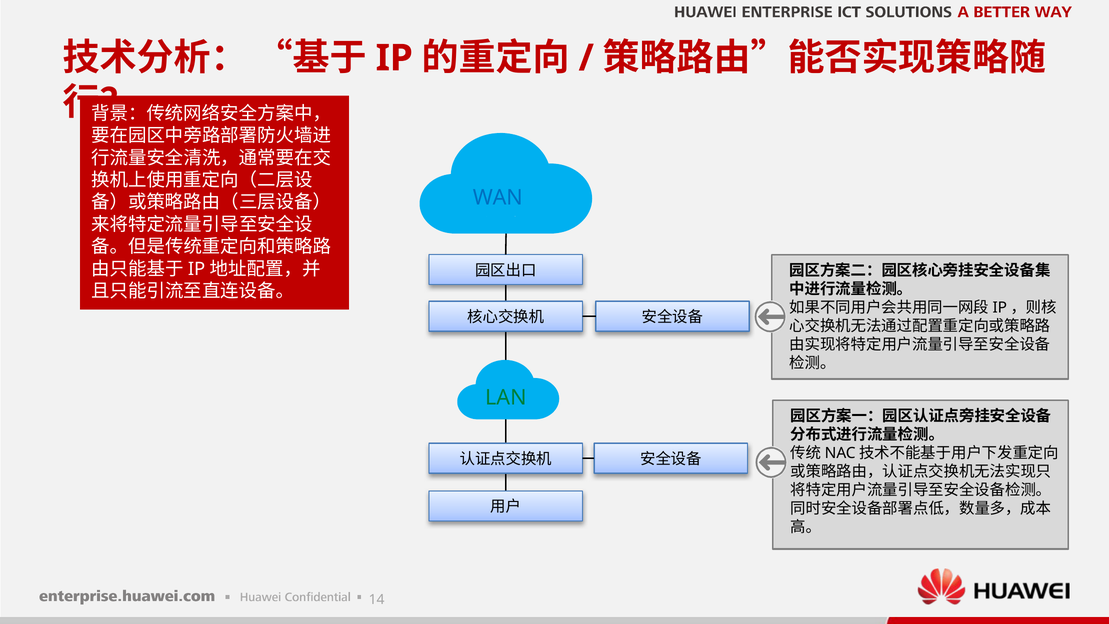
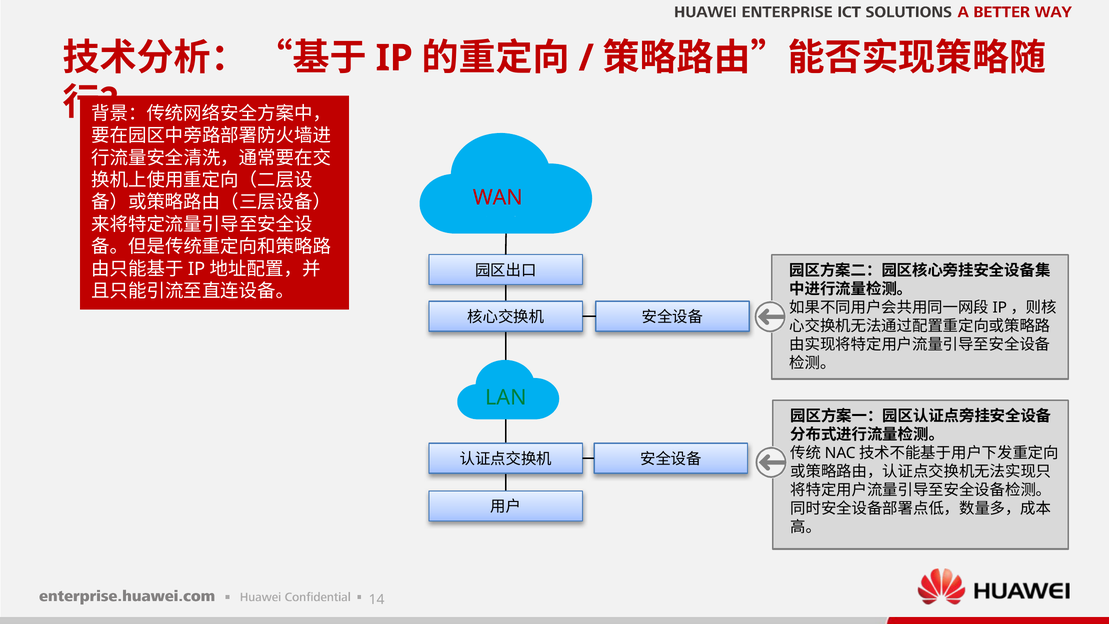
WAN colour: blue -> red
